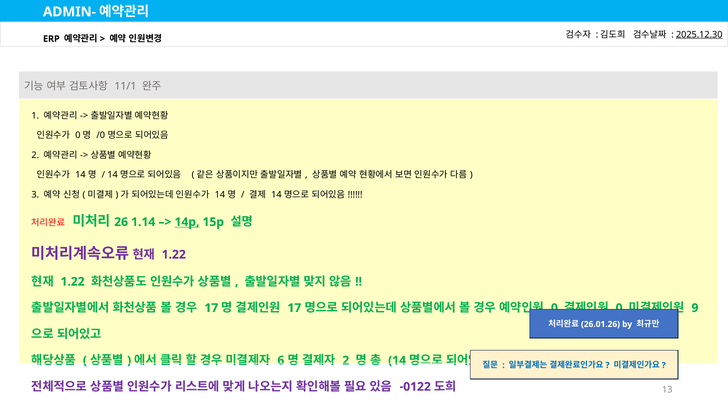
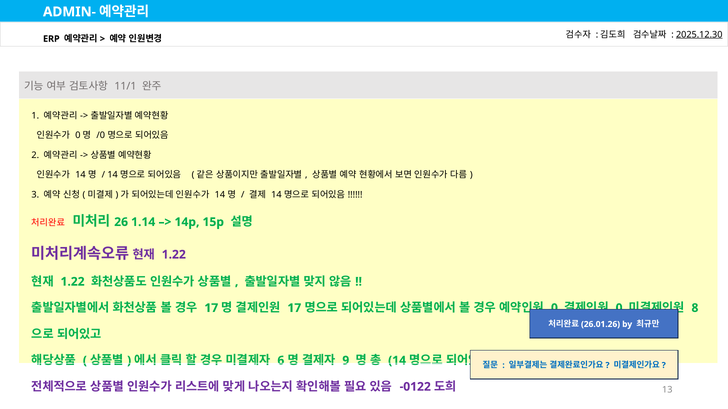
14p underline: present -> none
9: 9 -> 8
2 at (346, 361): 2 -> 9
